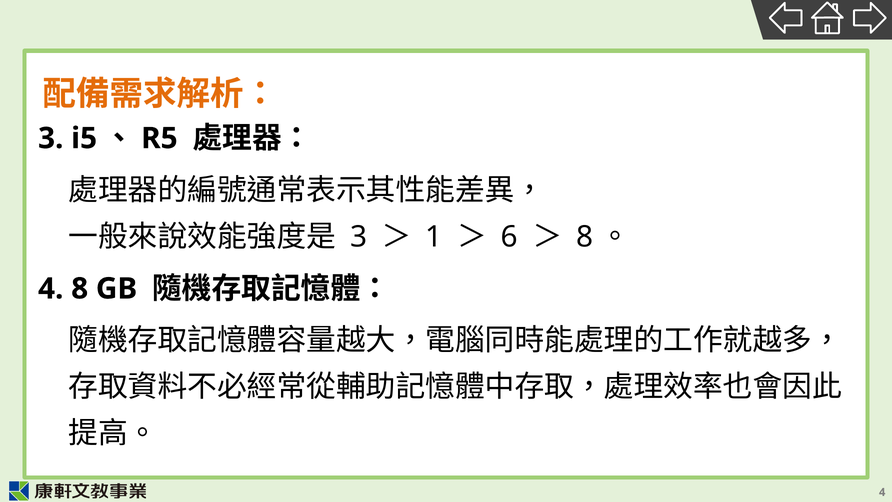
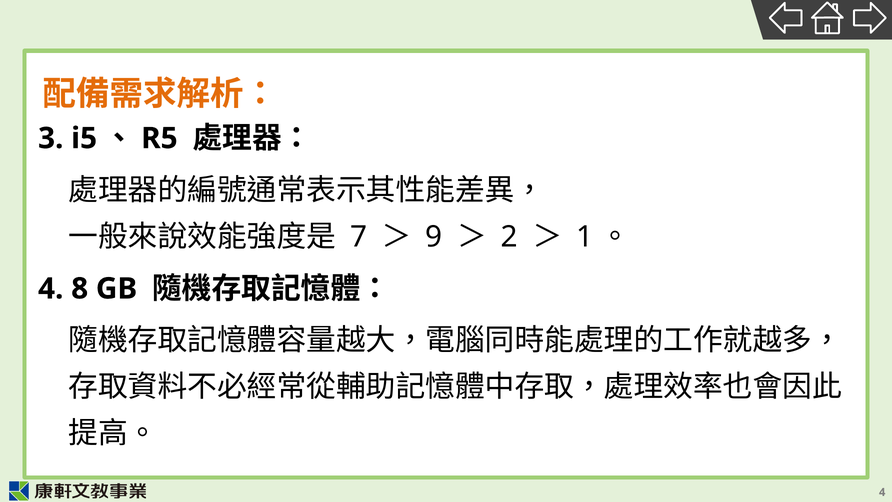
3 at (359, 237): 3 -> 7
1: 1 -> 9
6: 6 -> 2
8 at (585, 237): 8 -> 1
